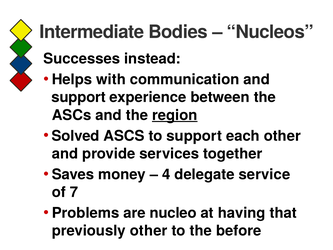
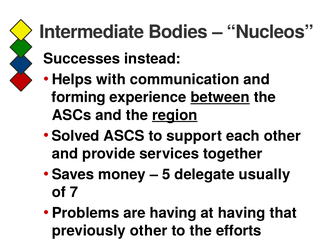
support at (79, 97): support -> forming
between underline: none -> present
4: 4 -> 5
service: service -> usually
are nucleo: nucleo -> having
before: before -> efforts
